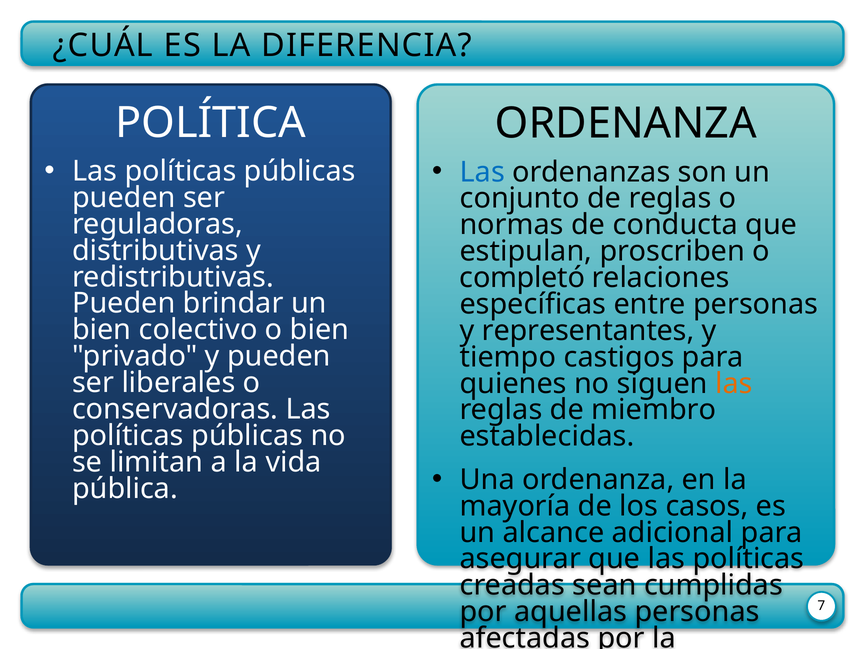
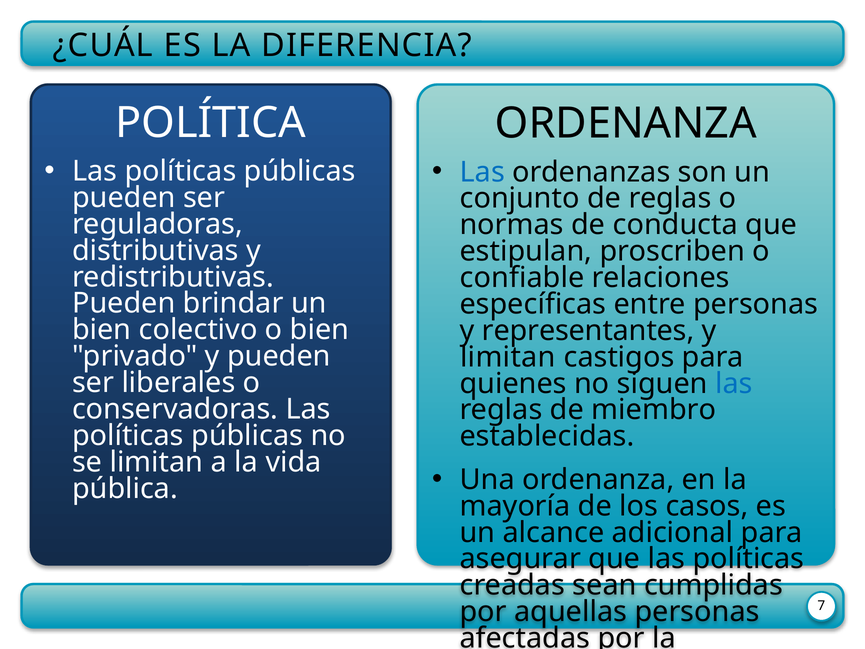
completó: completó -> confiable
tiempo at (508, 357): tiempo -> limitan
las at (734, 383) colour: orange -> blue
